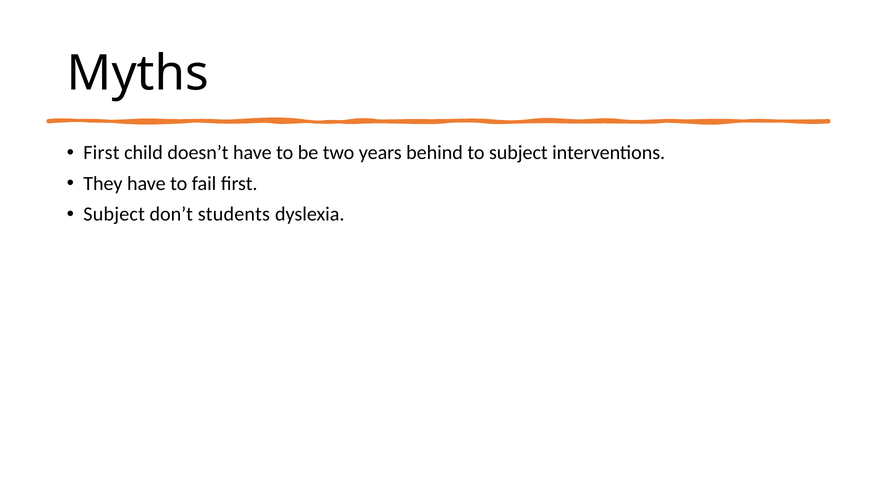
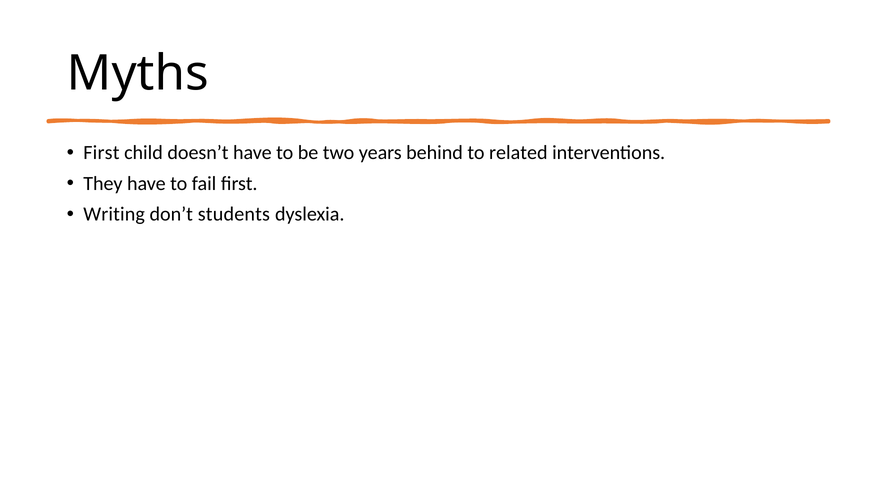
to subject: subject -> related
Subject at (114, 214): Subject -> Writing
